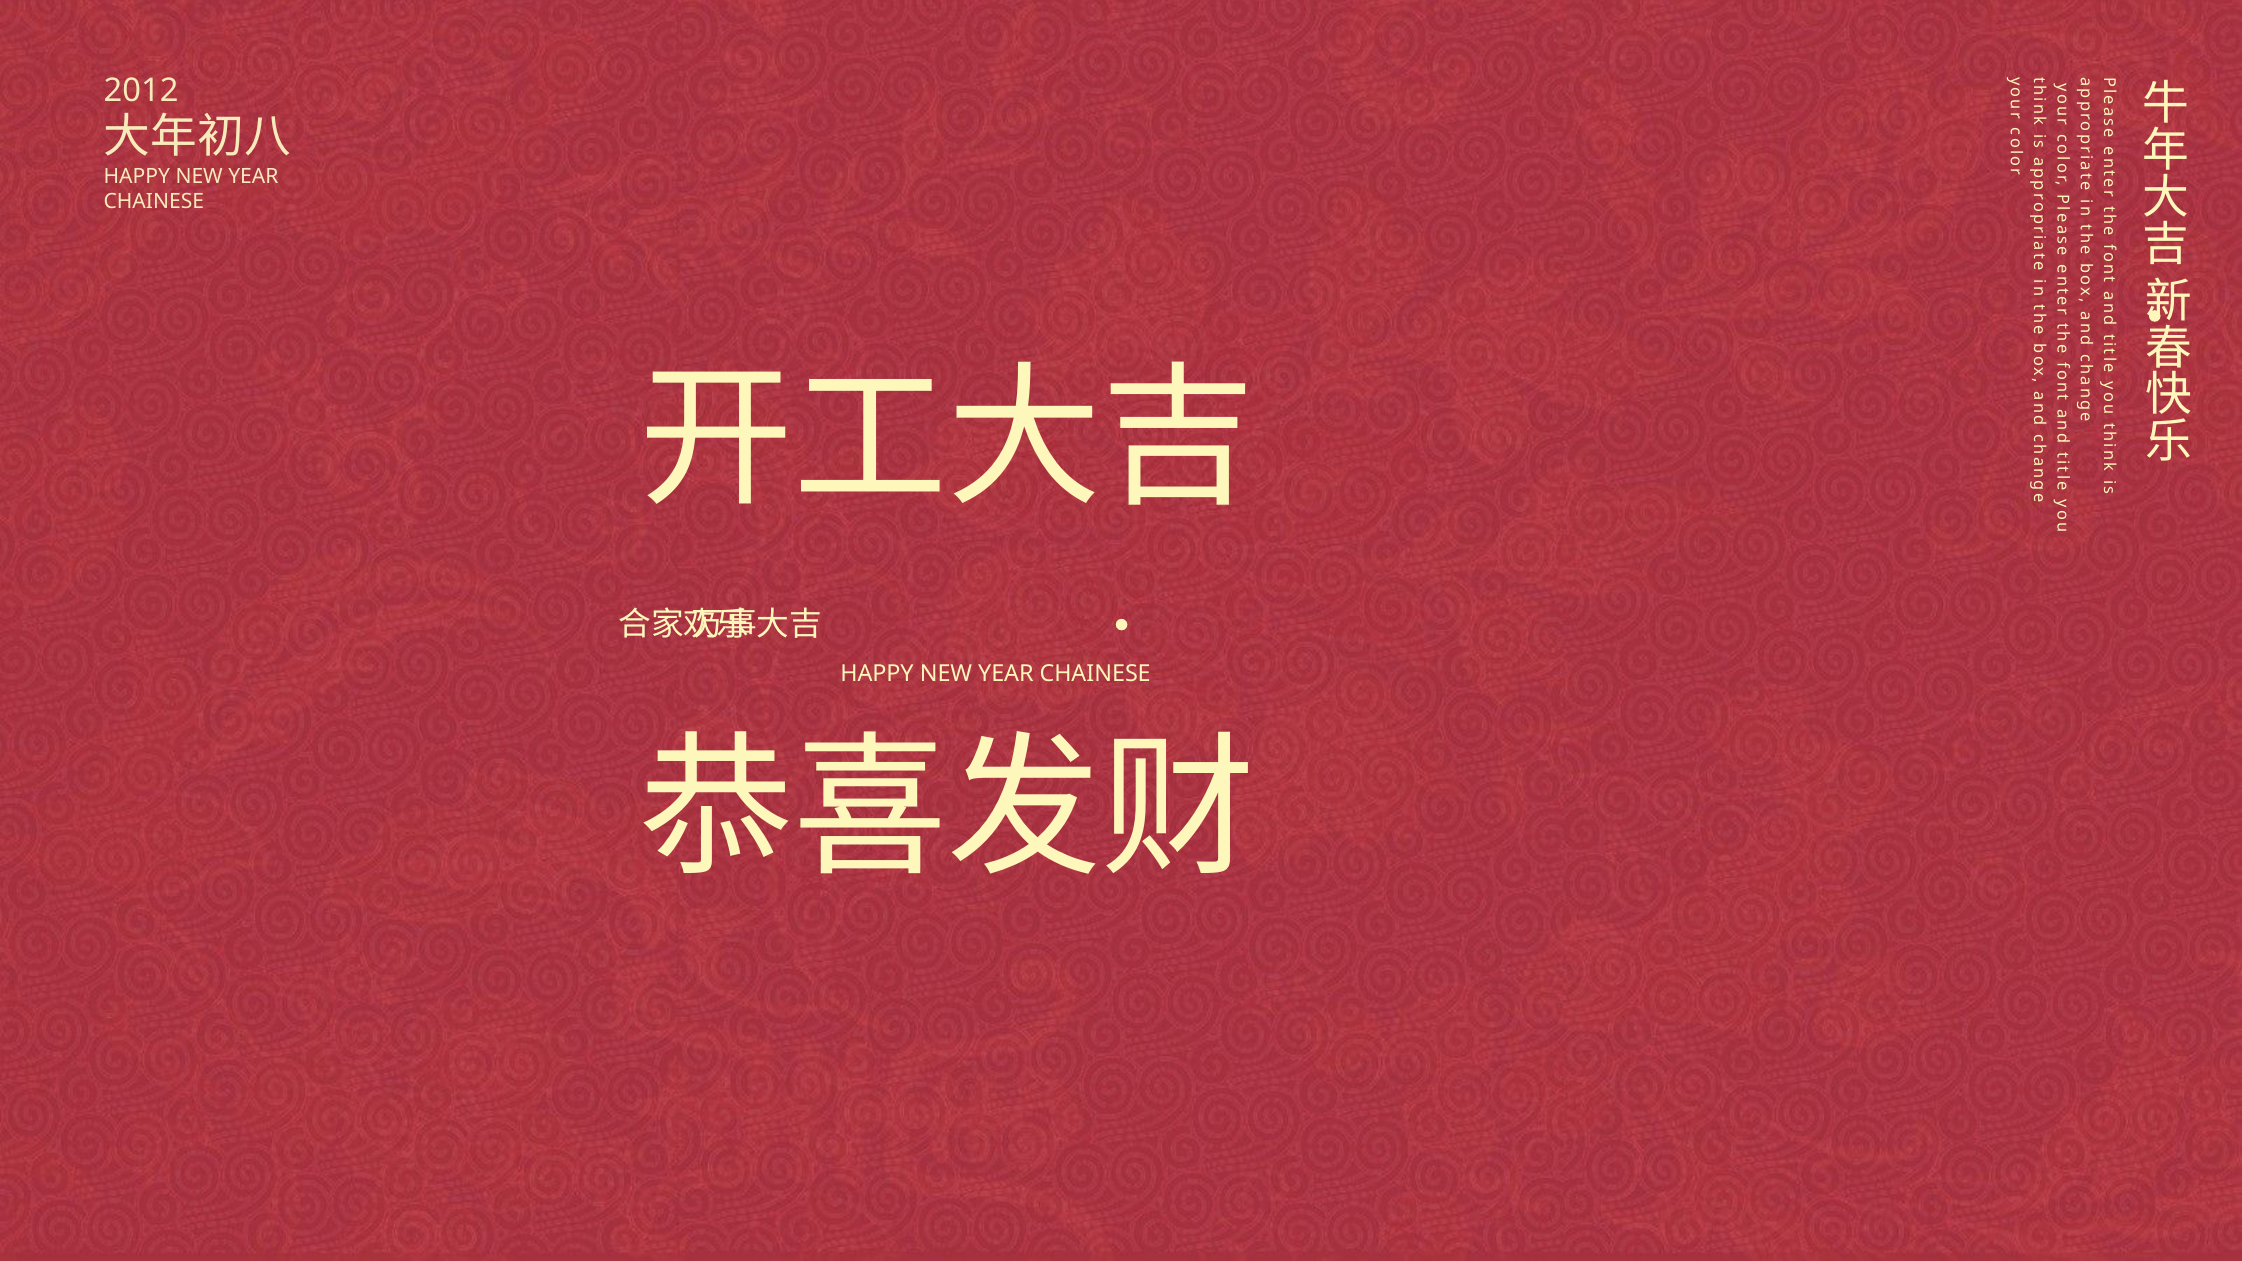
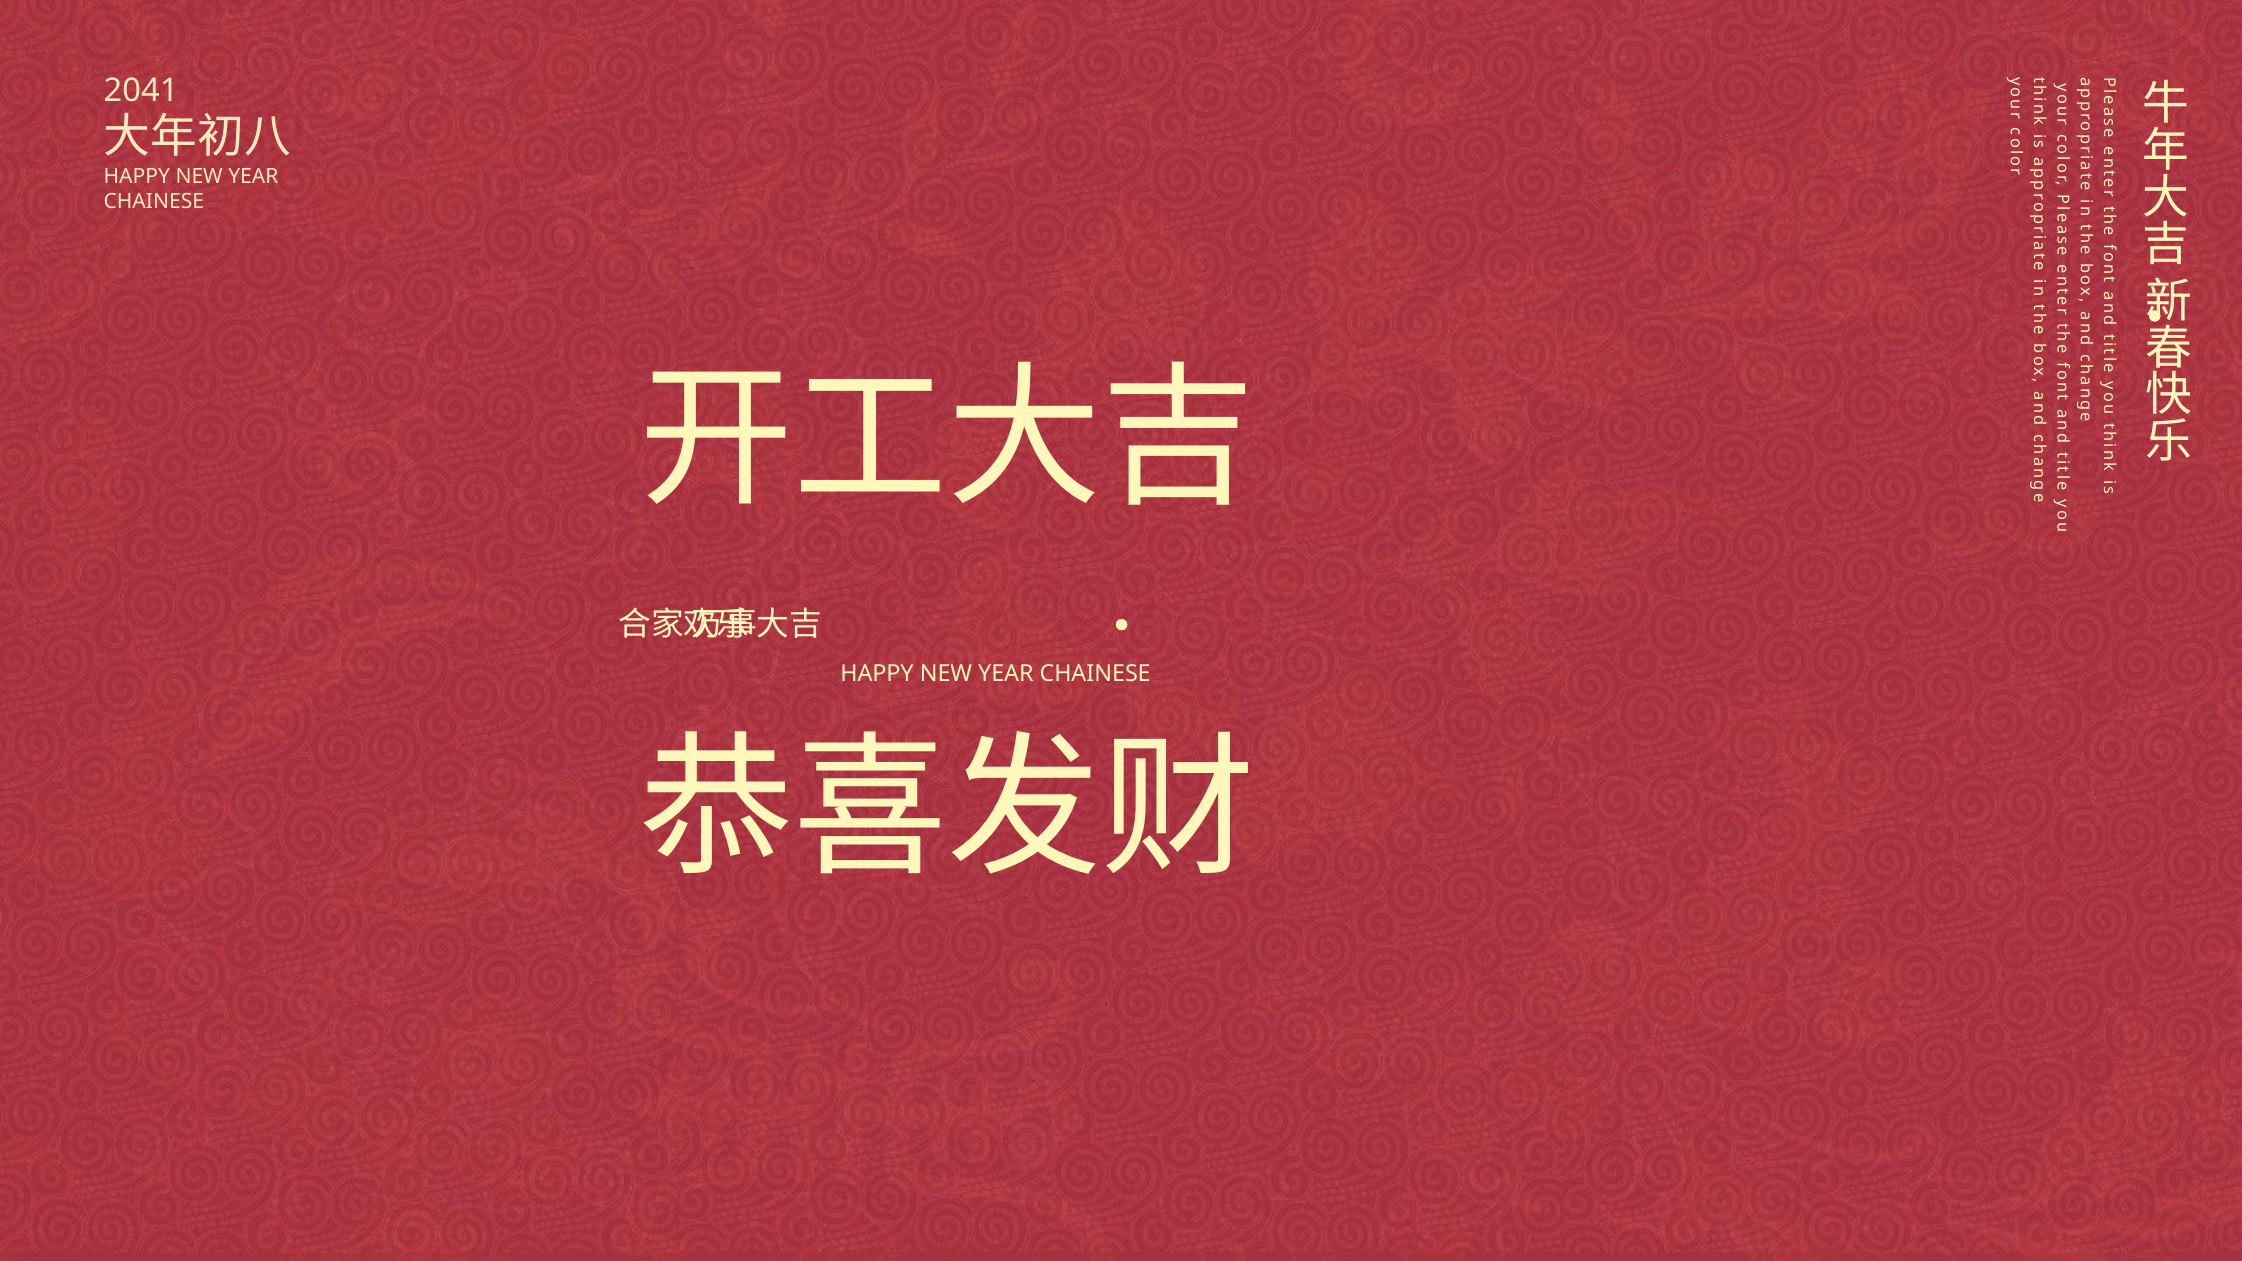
2012: 2012 -> 2041
